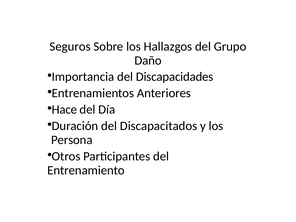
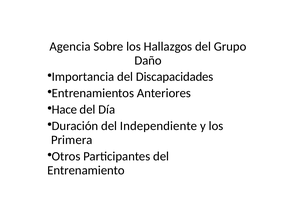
Seguros: Seguros -> Agencia
Discapacitados: Discapacitados -> Independiente
Persona: Persona -> Primera
